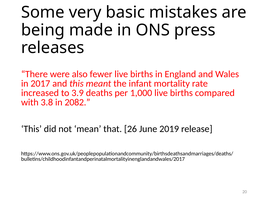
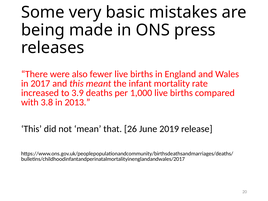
2082: 2082 -> 2013
